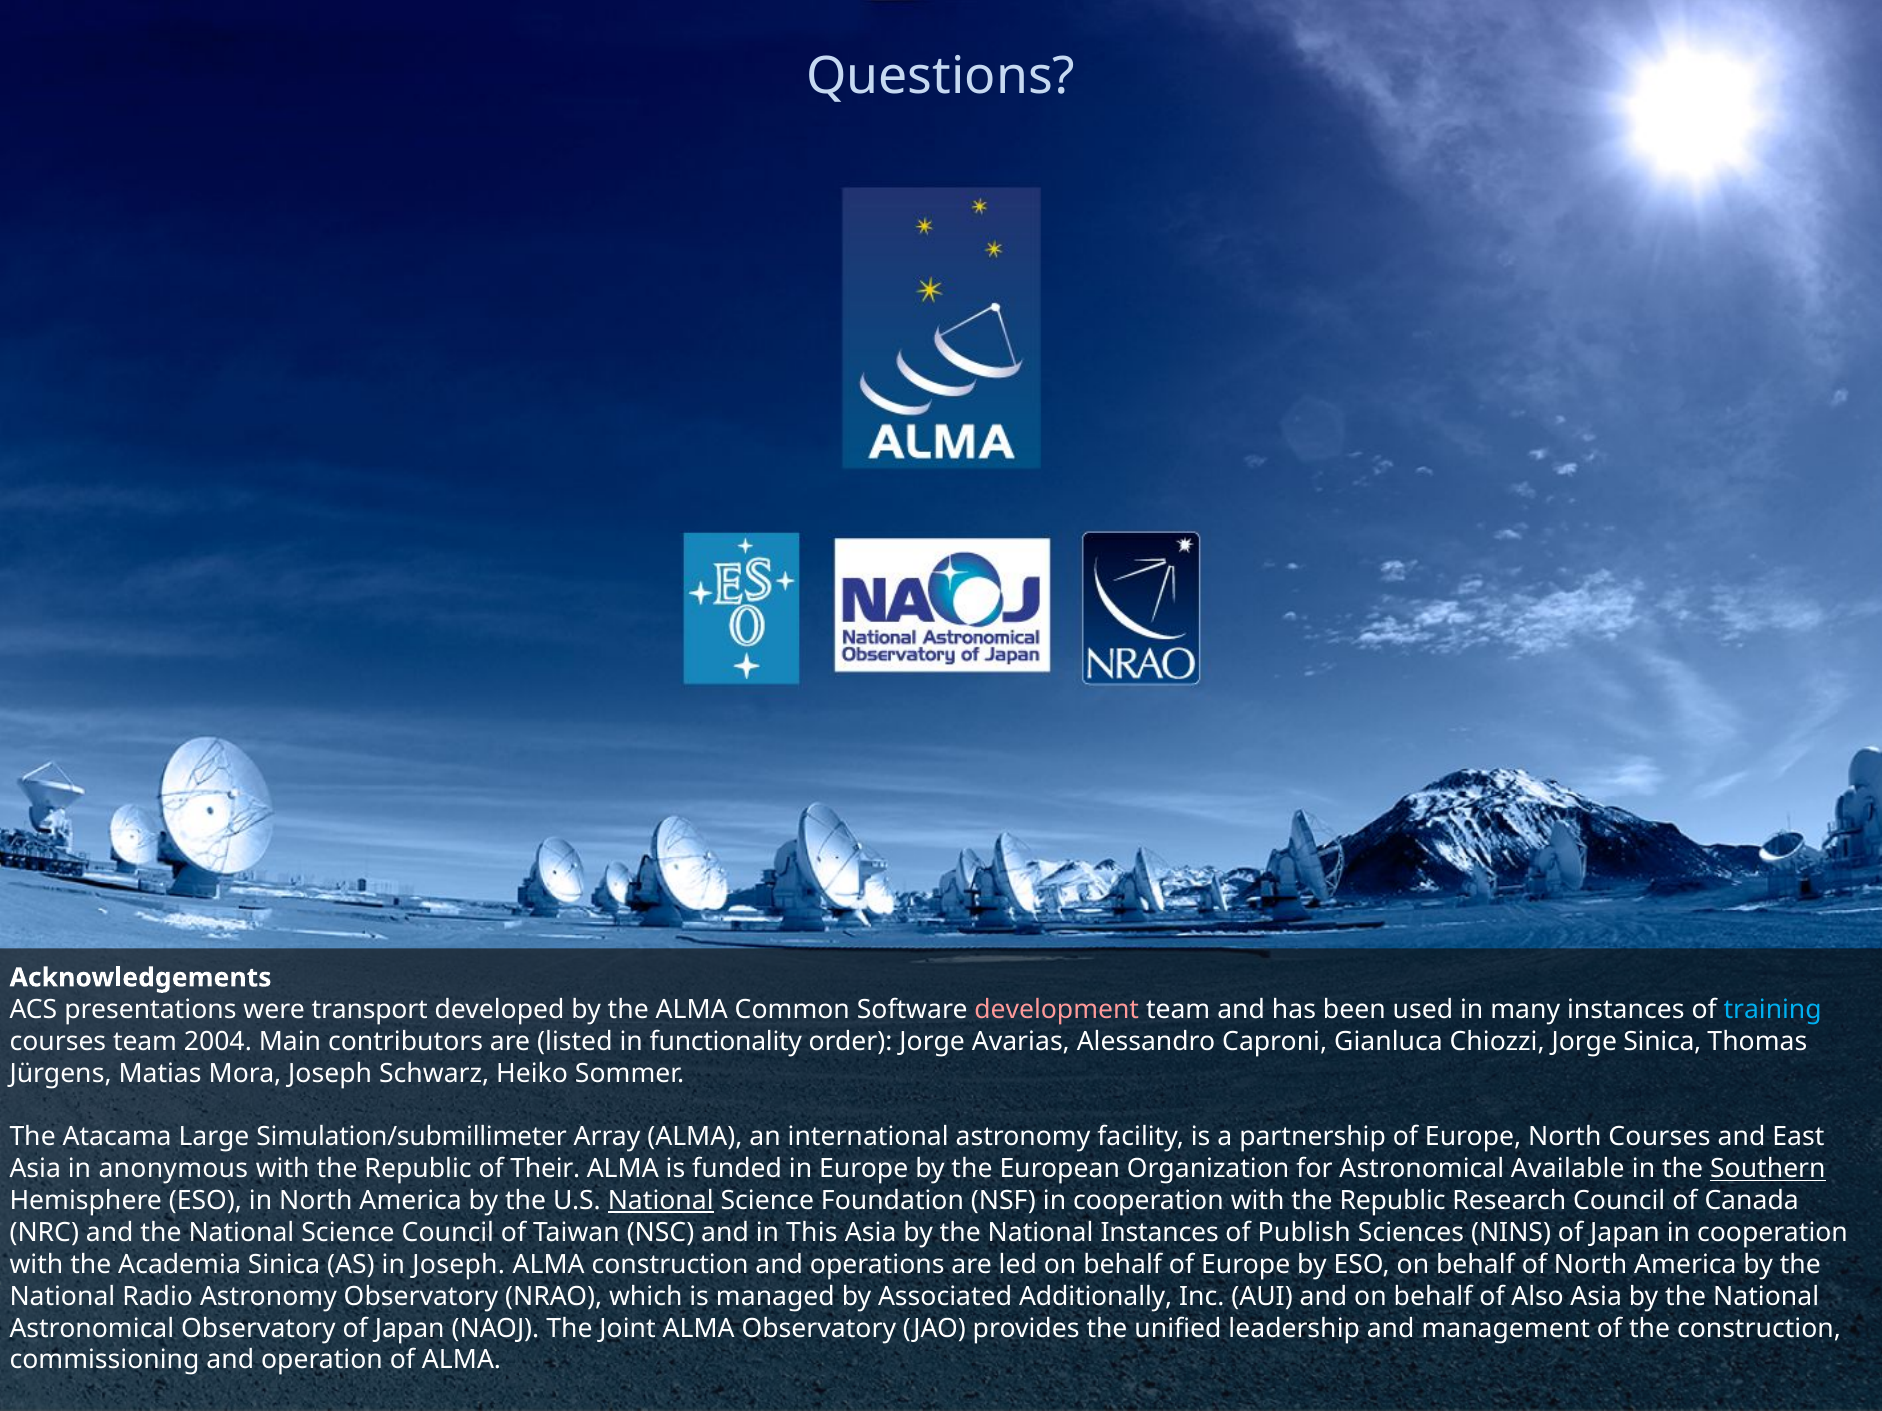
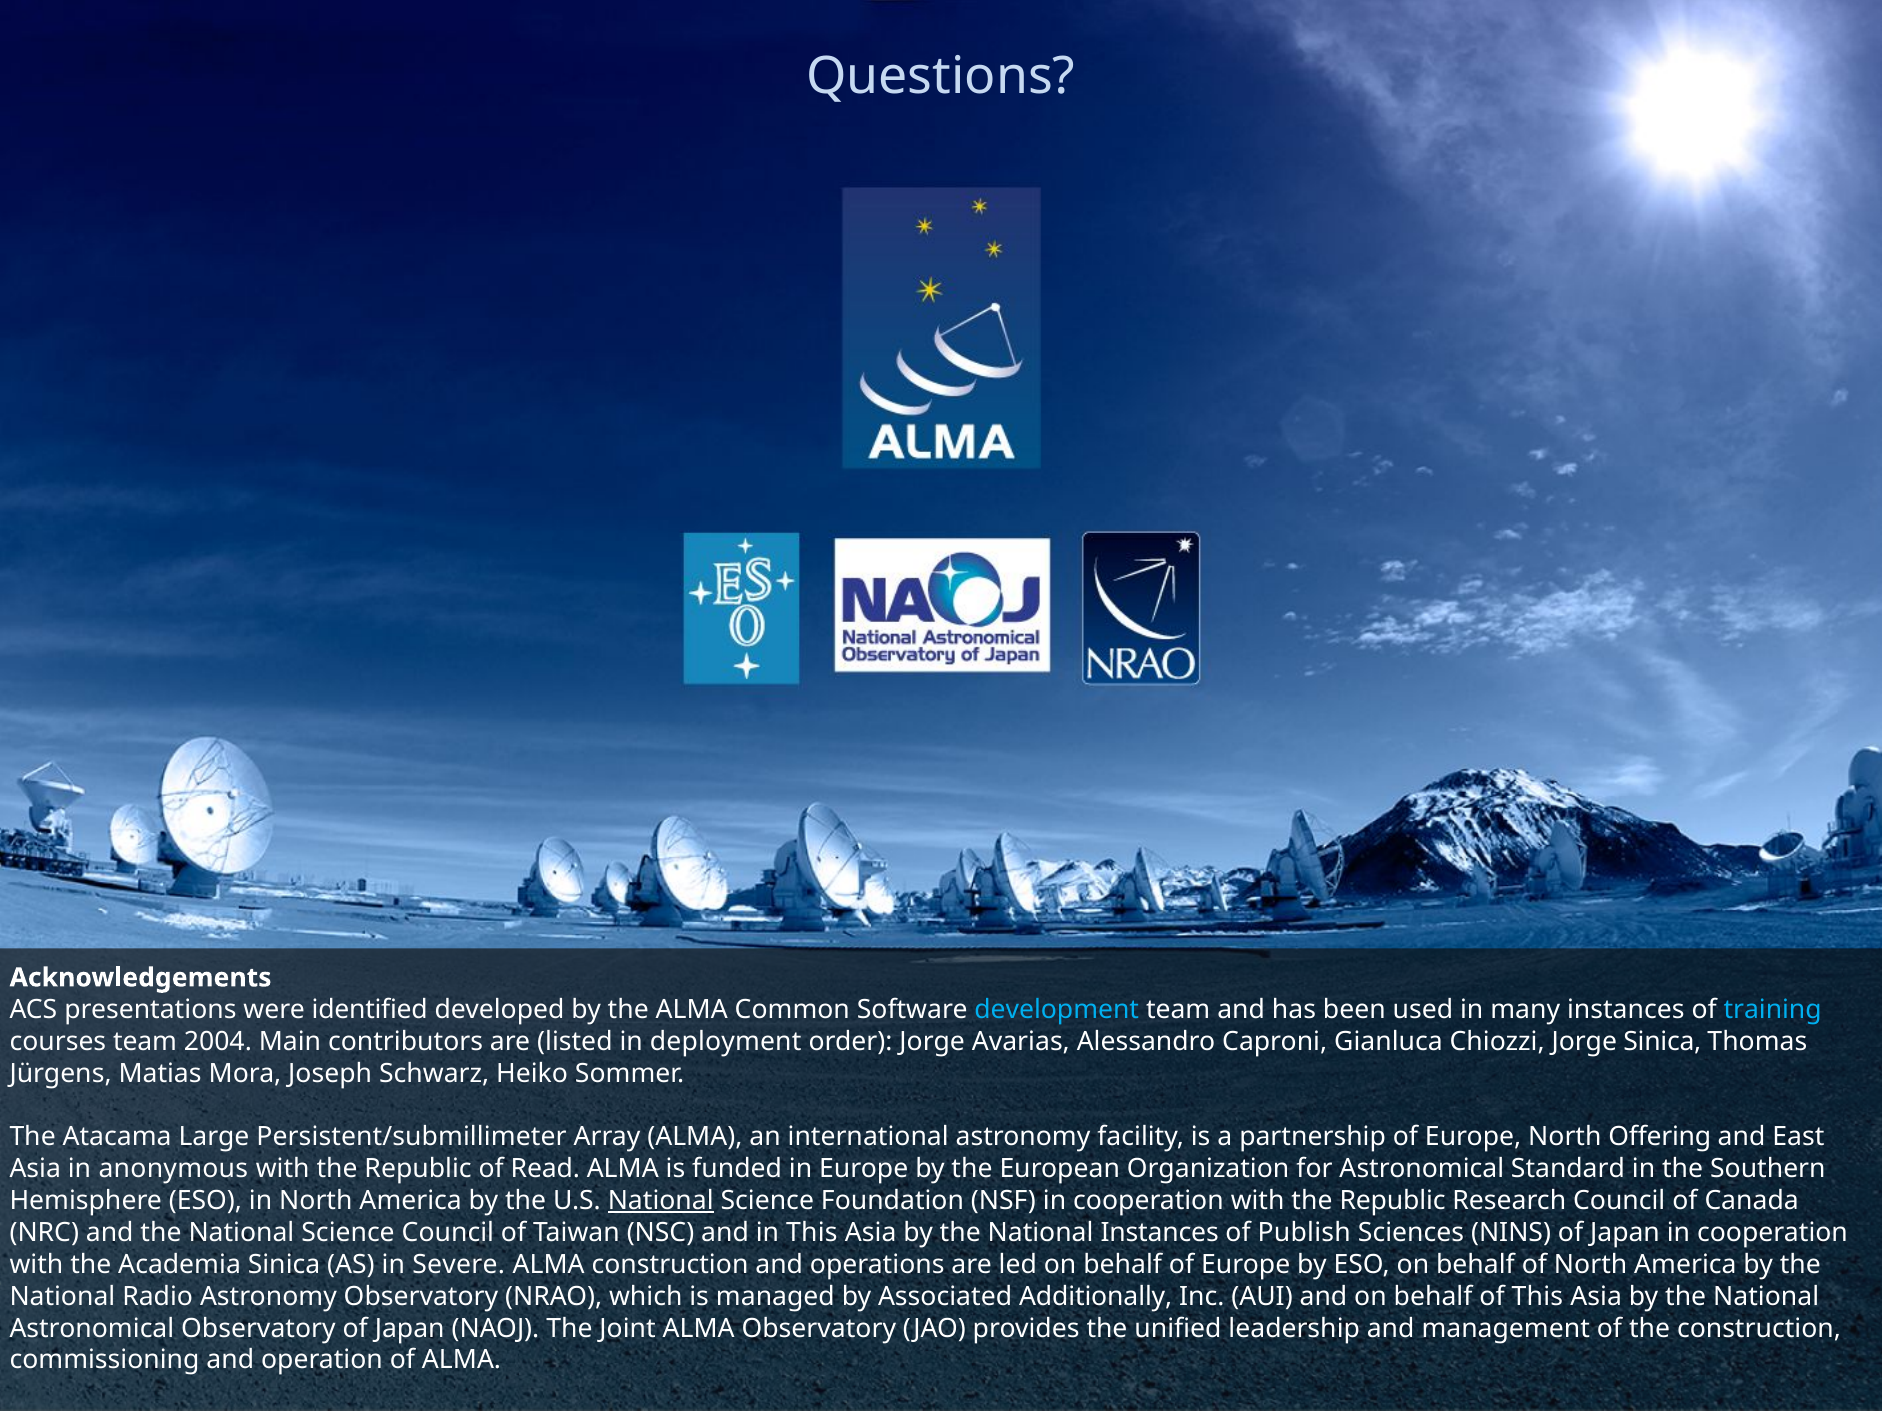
transport: transport -> identified
development colour: pink -> light blue
functionality: functionality -> deployment
Simulation/submillimeter: Simulation/submillimeter -> Persistent/submillimeter
North Courses: Courses -> Offering
Their: Their -> Read
Available: Available -> Standard
Southern underline: present -> none
in Joseph: Joseph -> Severe
of Also: Also -> This
